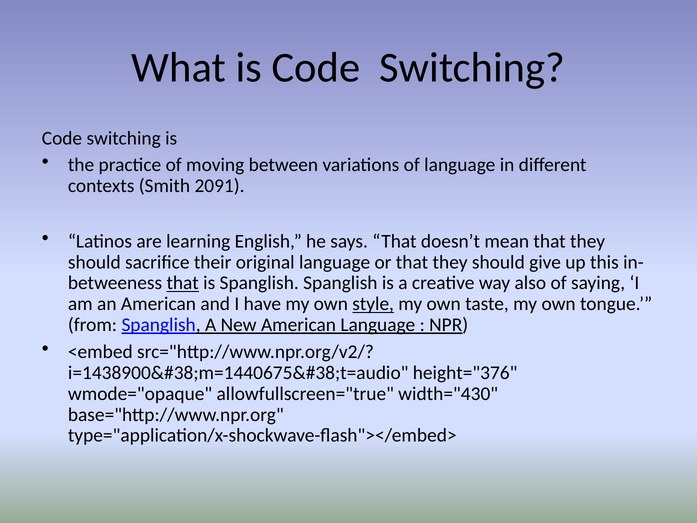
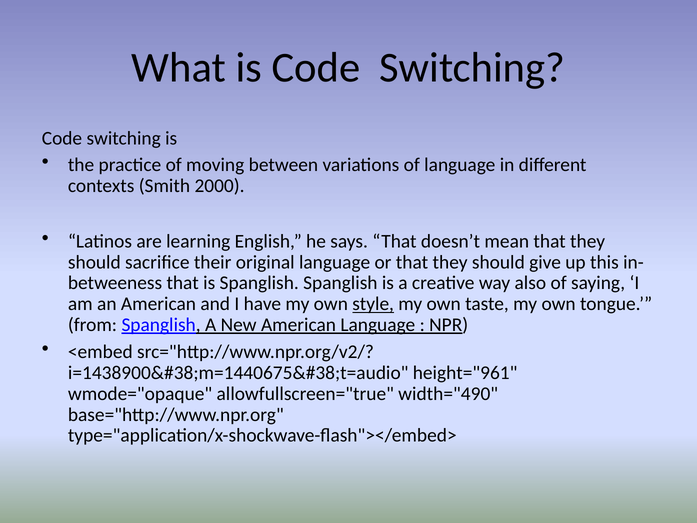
2091: 2091 -> 2000
that at (183, 283) underline: present -> none
height="376: height="376 -> height="961
width="430: width="430 -> width="490
